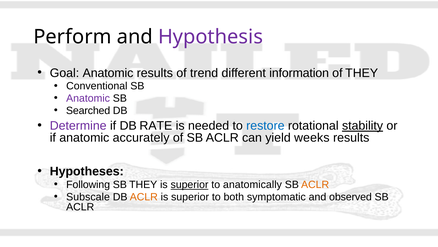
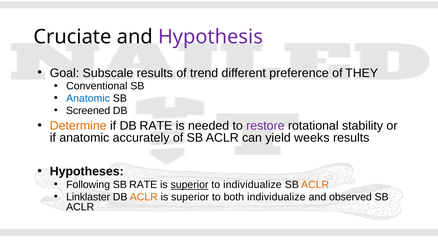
Perform: Perform -> Cruciate
Goal Anatomic: Anatomic -> Subscale
information: information -> preference
Anatomic at (88, 98) colour: purple -> blue
Searched: Searched -> Screened
Determine colour: purple -> orange
restore colour: blue -> purple
stability underline: present -> none
SB THEY: THEY -> RATE
to anatomically: anatomically -> individualize
Subscale: Subscale -> Linklaster
both symptomatic: symptomatic -> individualize
